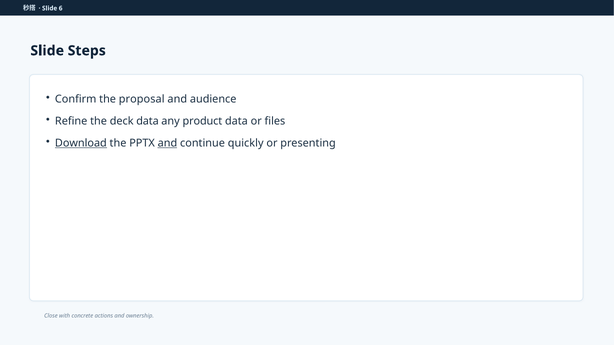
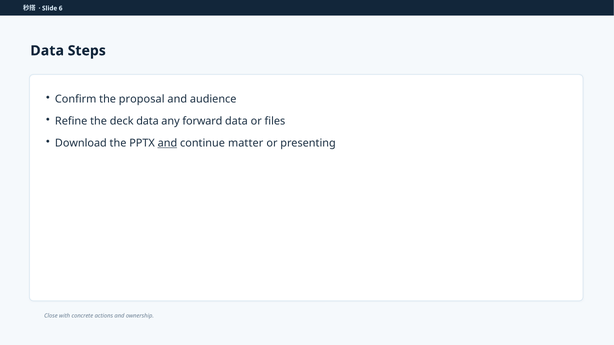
Slide at (47, 51): Slide -> Data
product: product -> forward
Download underline: present -> none
quickly: quickly -> matter
